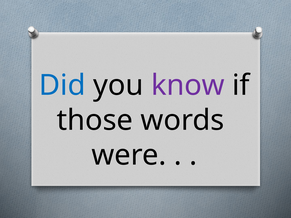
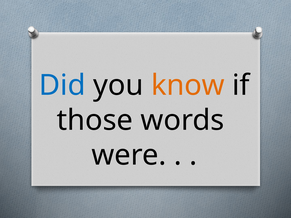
know colour: purple -> orange
